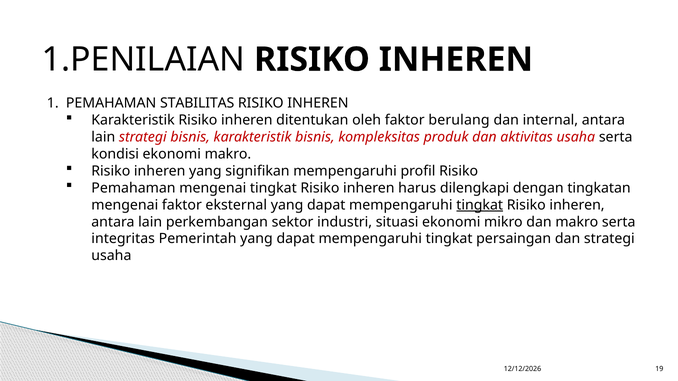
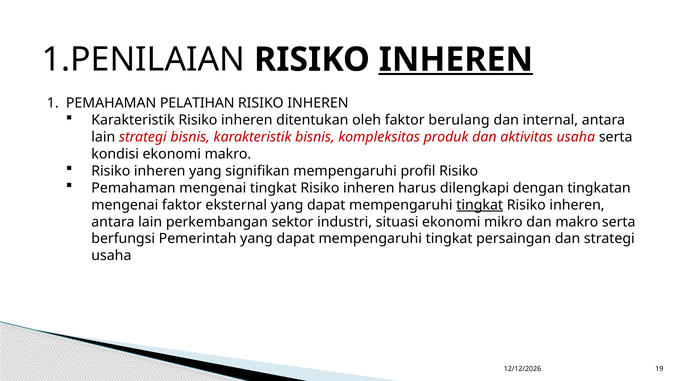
INHEREN at (456, 60) underline: none -> present
STABILITAS: STABILITAS -> PELATIHAN
integritas: integritas -> berfungsi
